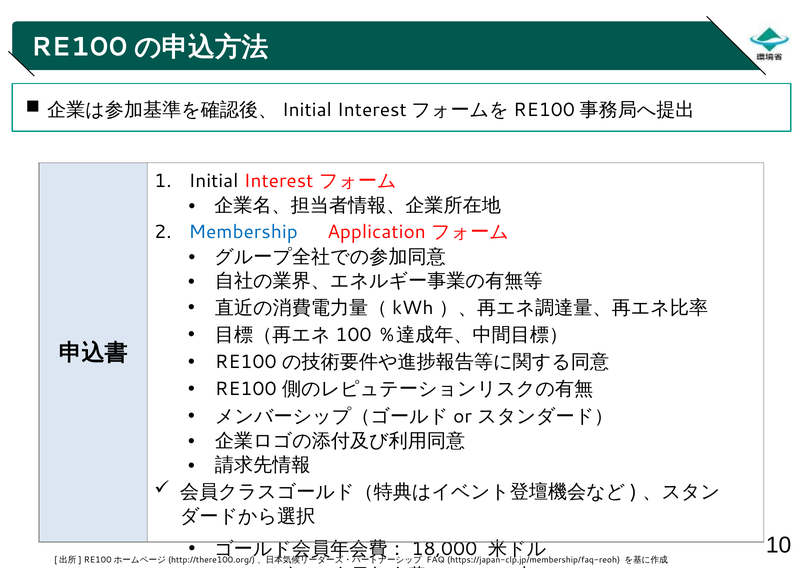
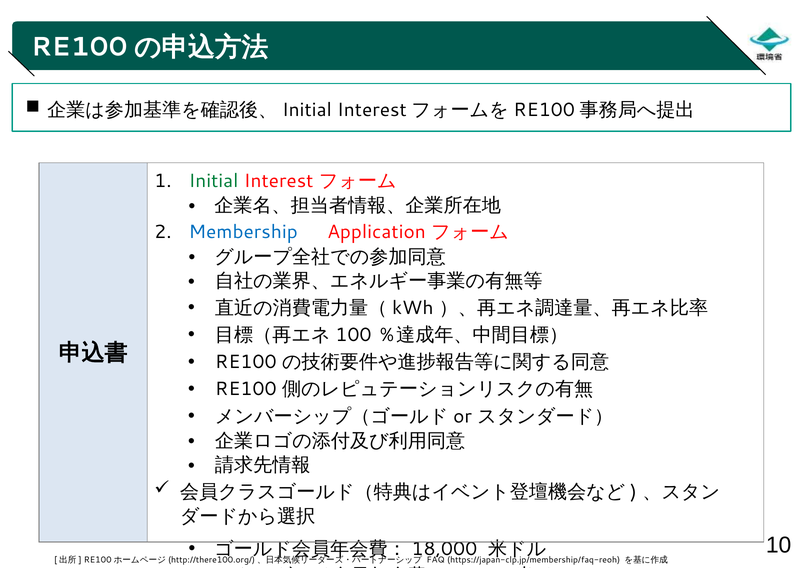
Initial colour: black -> green
